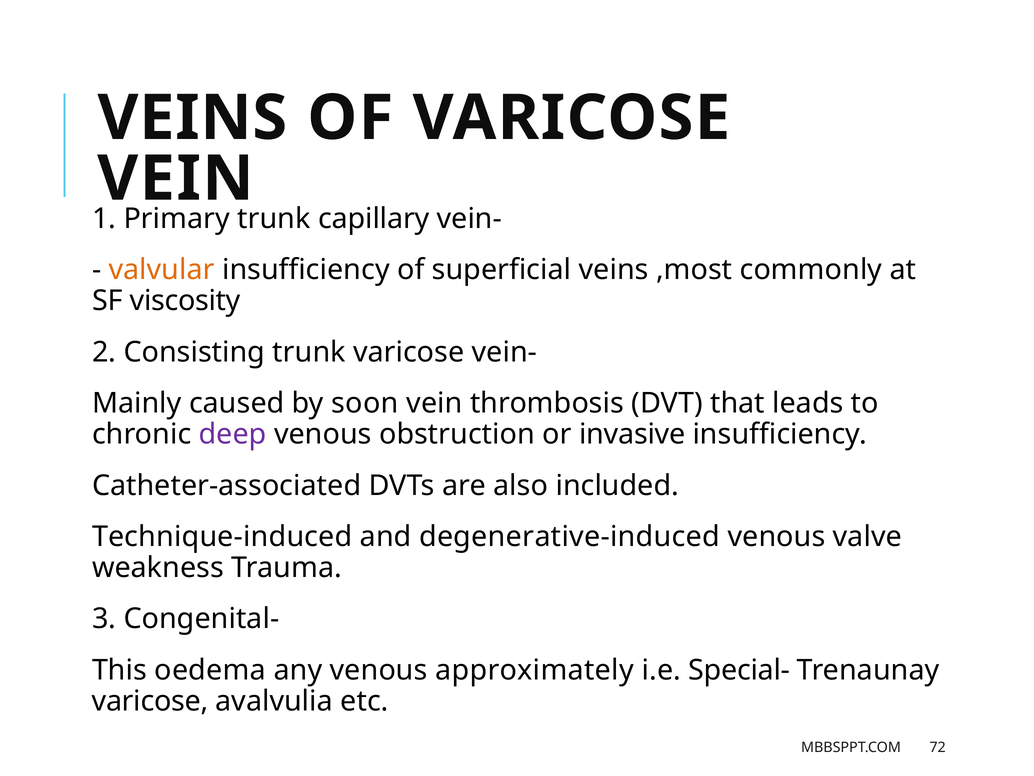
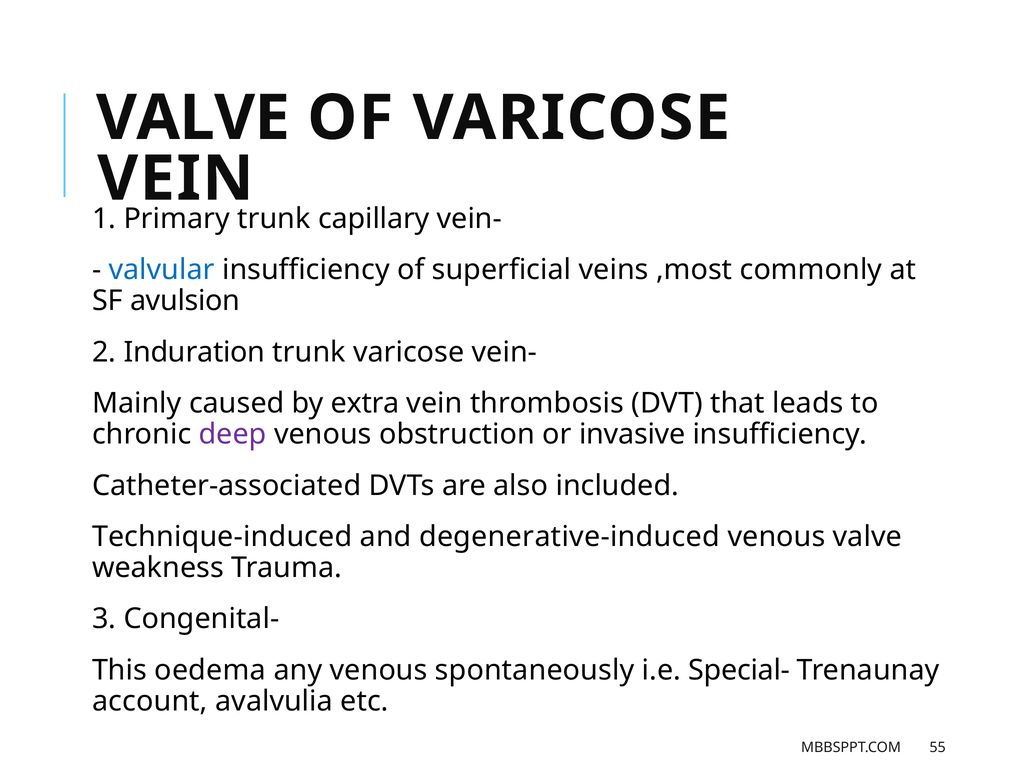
VEINS at (192, 118): VEINS -> VALVE
valvular colour: orange -> blue
viscosity: viscosity -> avulsion
Consisting: Consisting -> Induration
soon: soon -> extra
approximately: approximately -> spontaneously
varicose at (150, 701): varicose -> account
72: 72 -> 55
